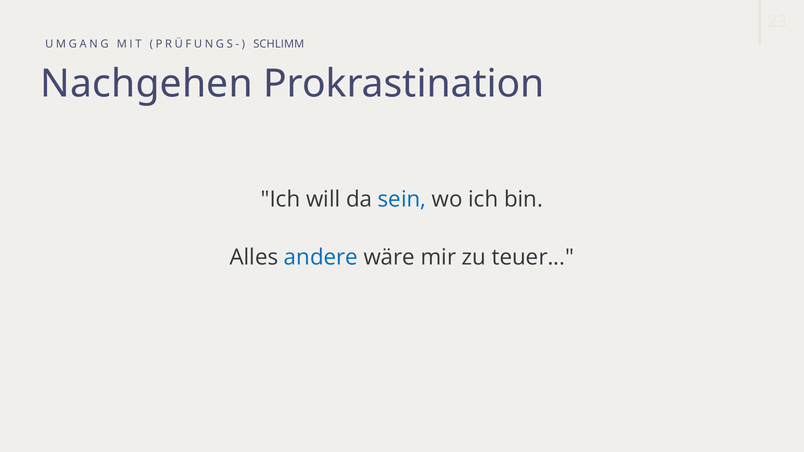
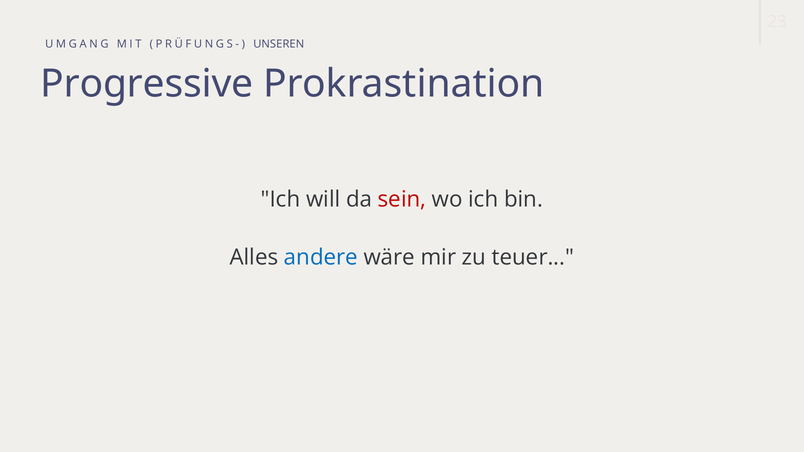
SCHLIMM: SCHLIMM -> UNSEREN
Nachgehen: Nachgehen -> Progressive
sein colour: blue -> red
